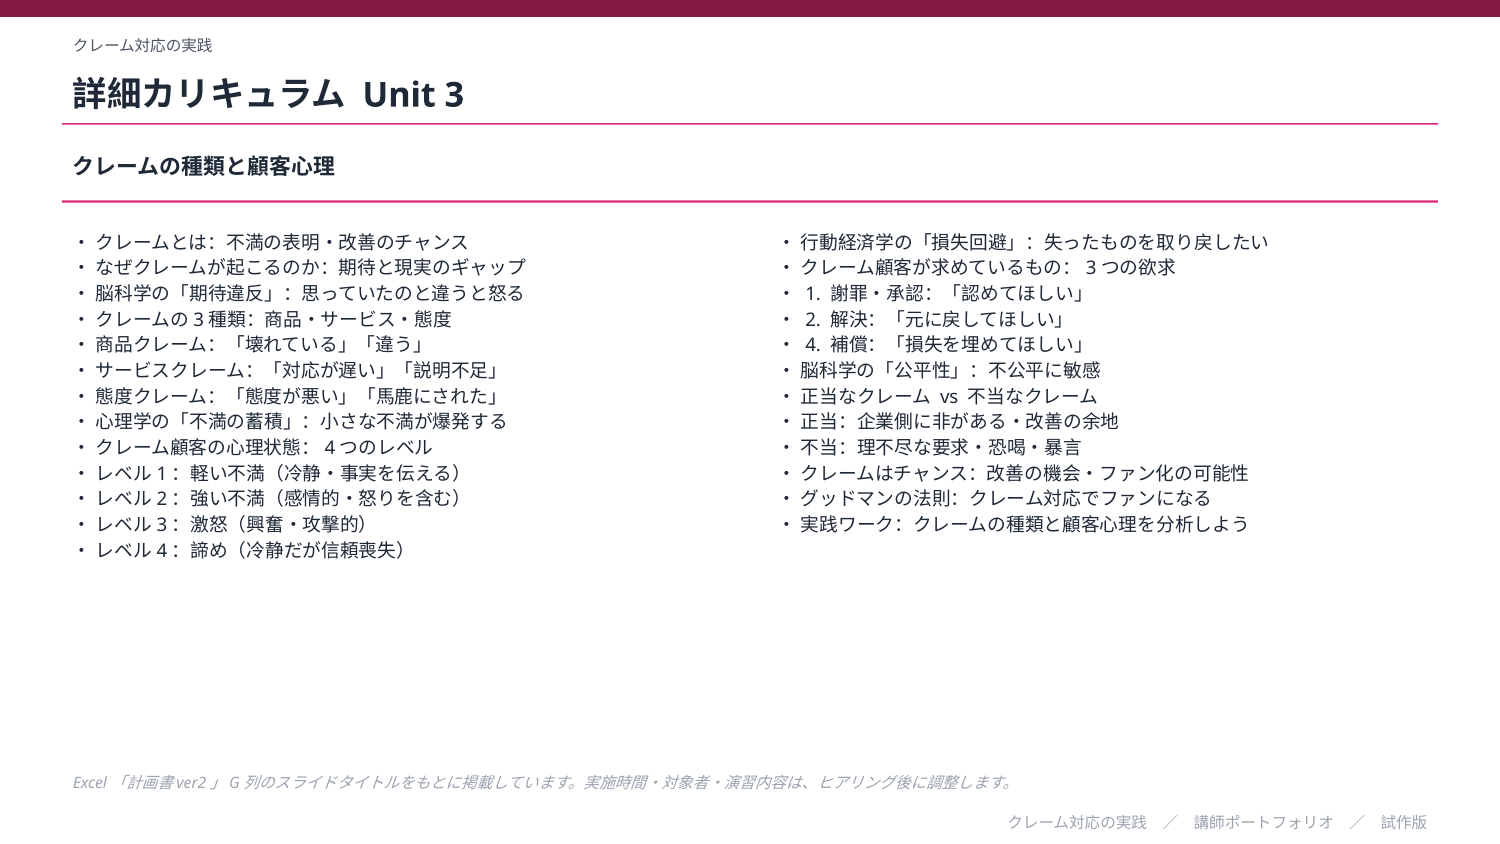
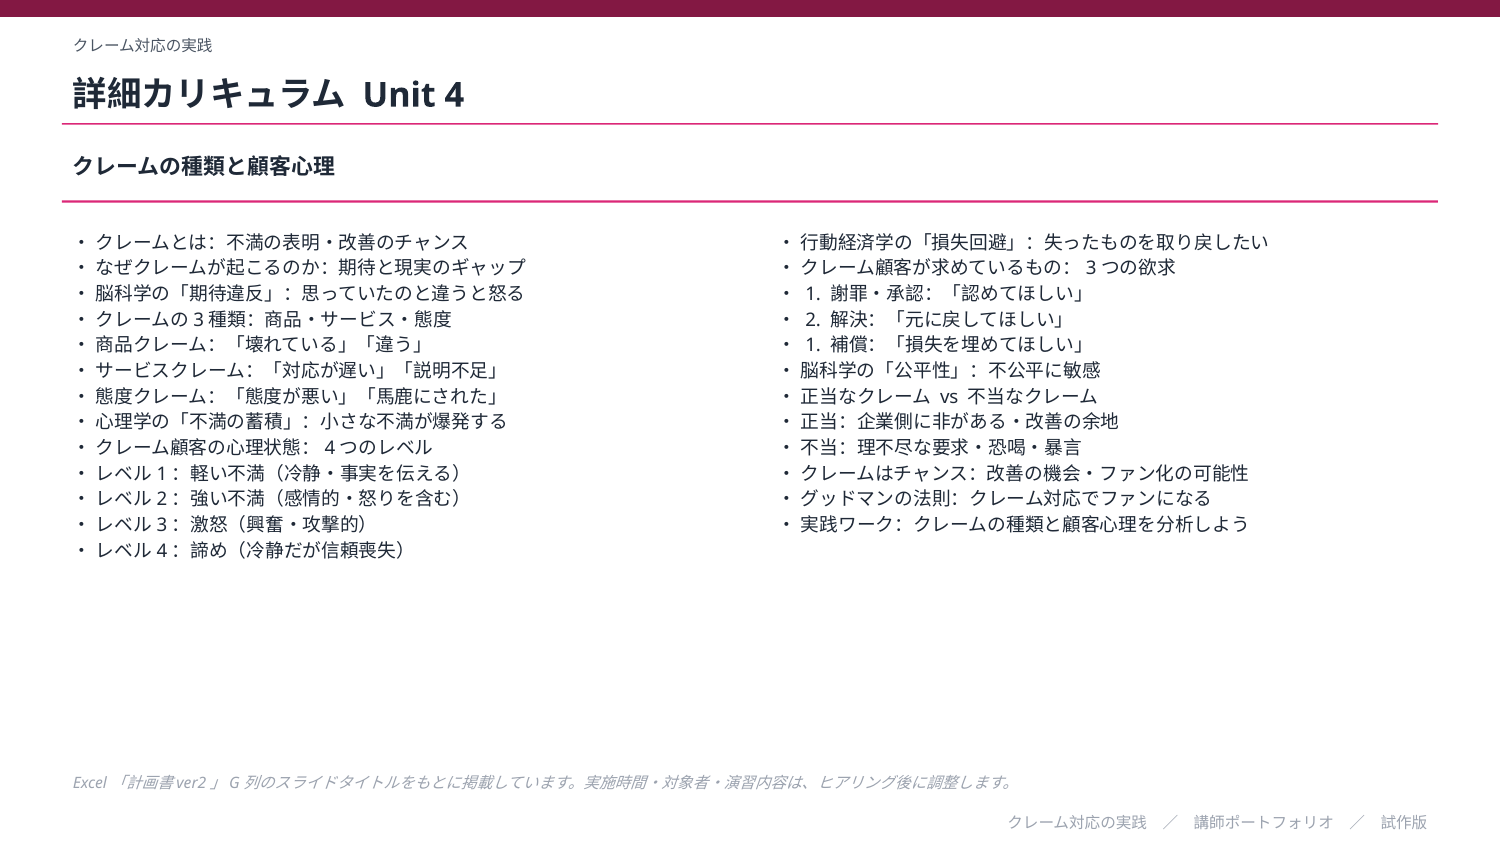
3: 3 -> 4
4 at (813, 346): 4 -> 1
